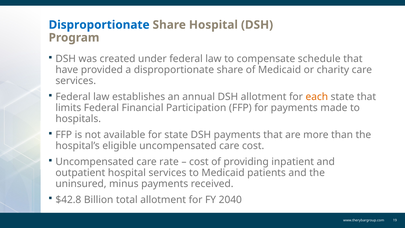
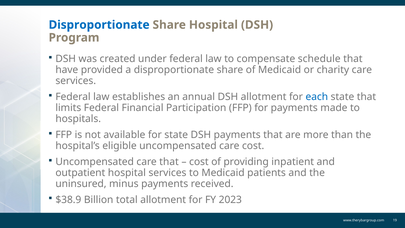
each colour: orange -> blue
care rate: rate -> that
$42.8: $42.8 -> $38.9
2040: 2040 -> 2023
